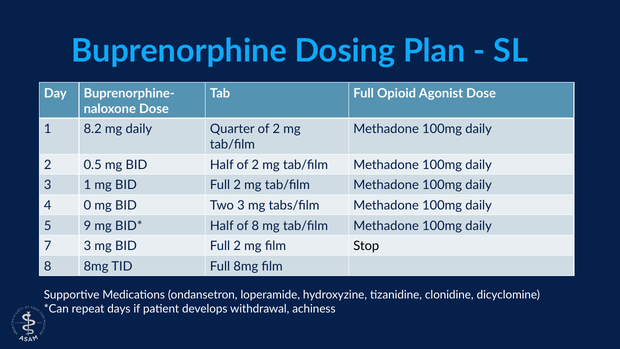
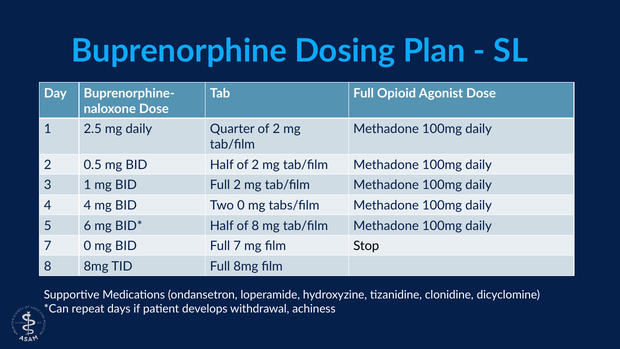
8.2: 8.2 -> 2.5
4 0: 0 -> 4
Two 3: 3 -> 0
9: 9 -> 6
7 3: 3 -> 0
2 at (237, 246): 2 -> 7
